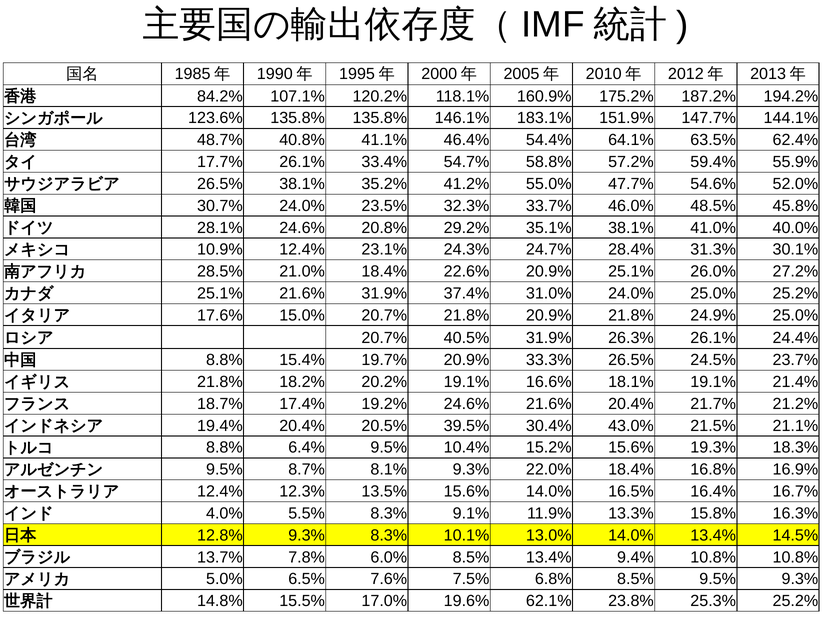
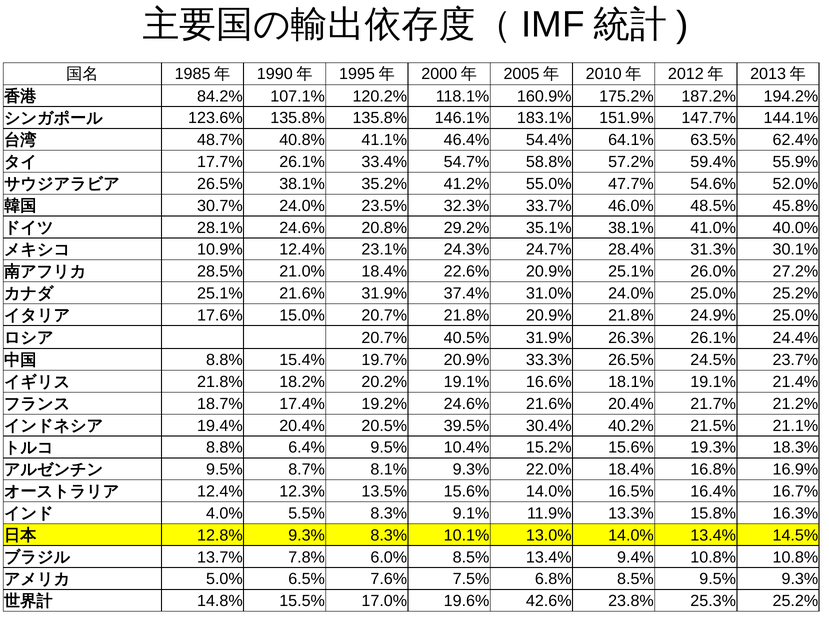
43.0%: 43.0% -> 40.2%
62.1%: 62.1% -> 42.6%
